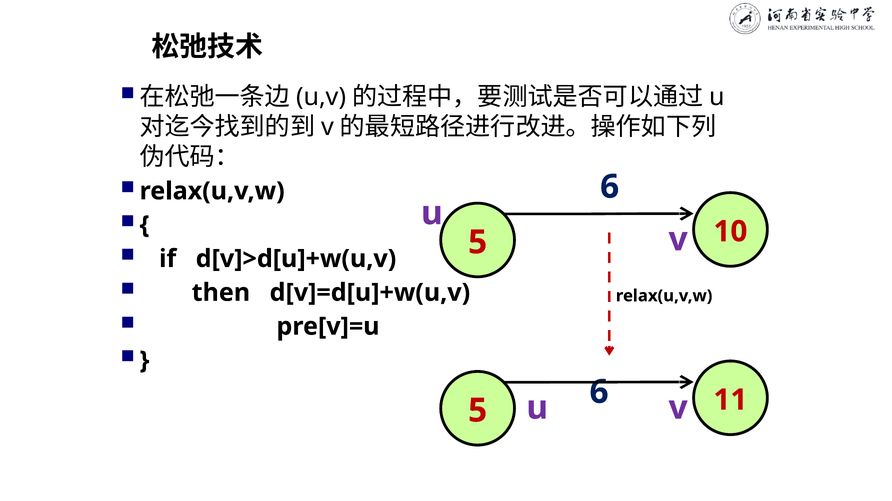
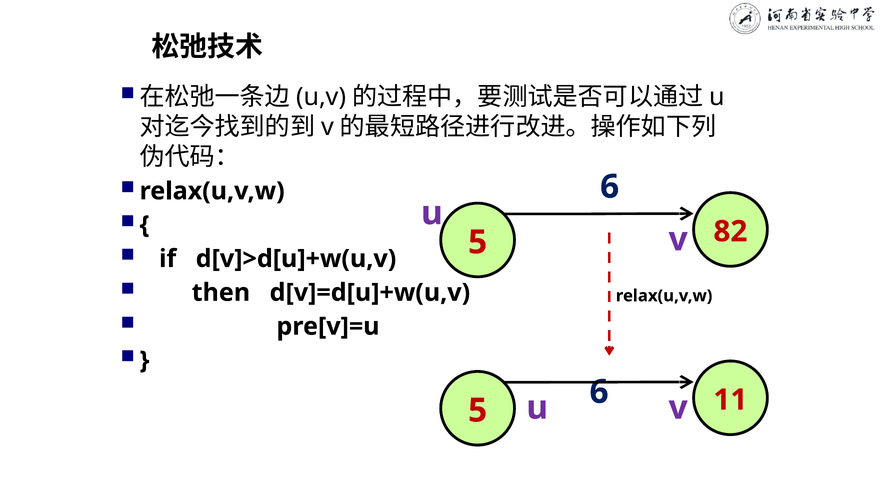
10: 10 -> 82
